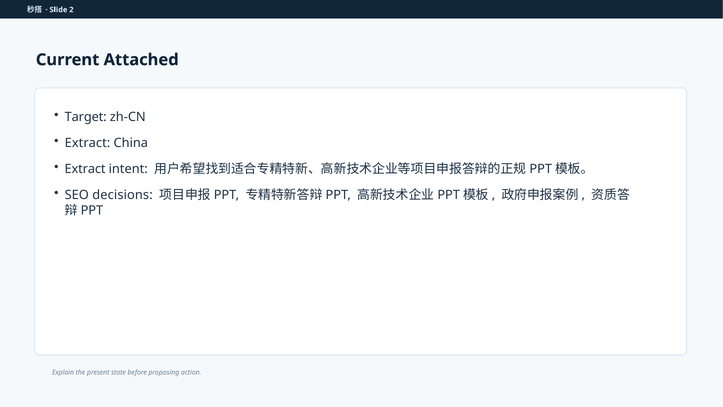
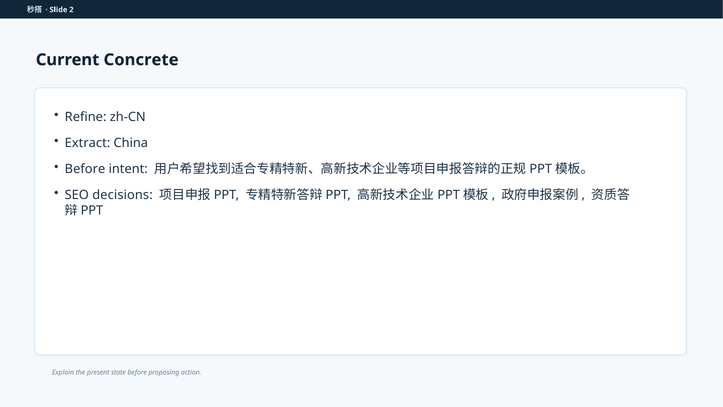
Attached: Attached -> Concrete
Target: Target -> Refine
Extract at (85, 169): Extract -> Before
